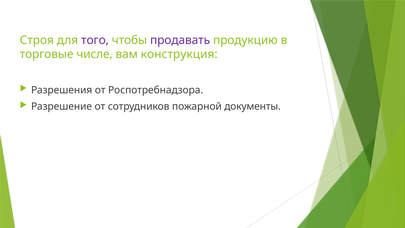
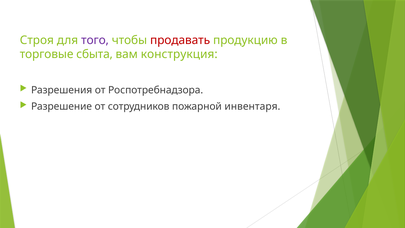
продавать colour: purple -> red
числе: числе -> сбыта
документы: документы -> инвентаря
